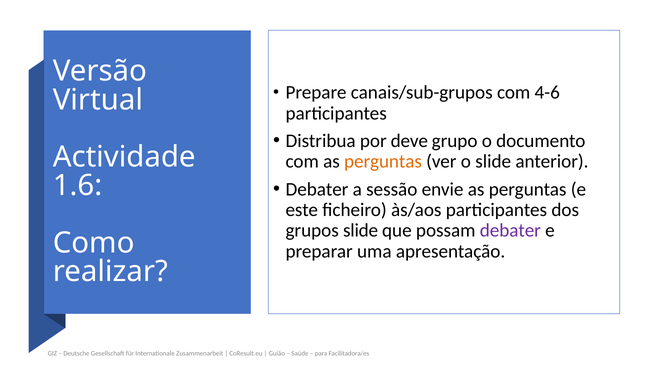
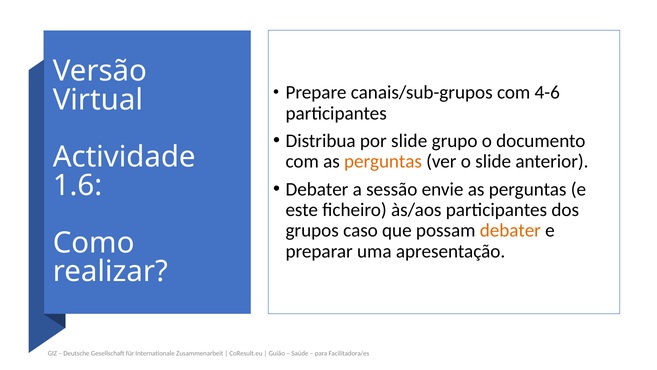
por deve: deve -> slide
grupos slide: slide -> caso
debater at (510, 230) colour: purple -> orange
